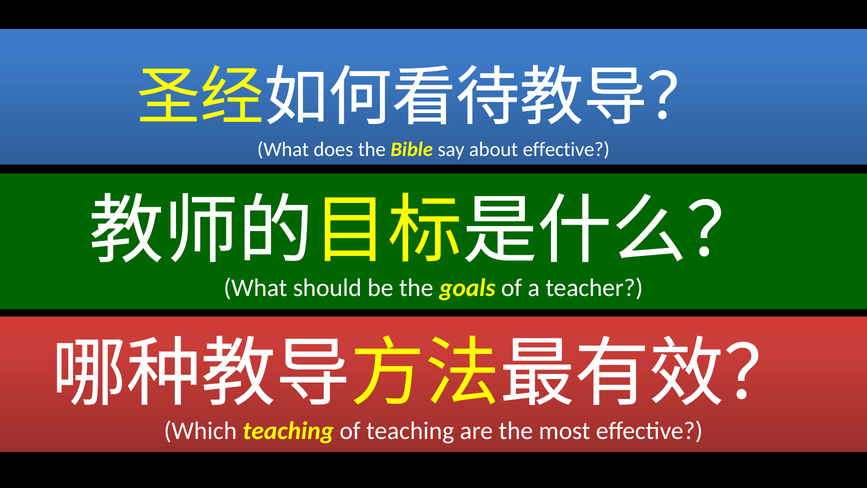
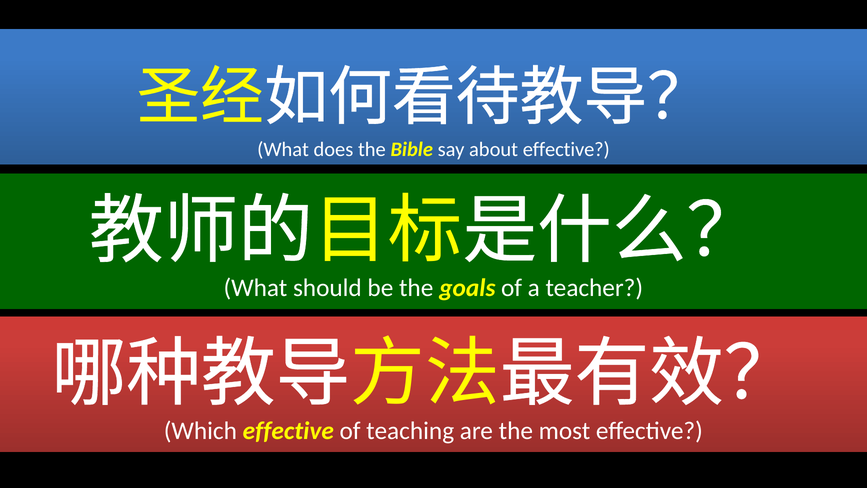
Which teaching: teaching -> effective
